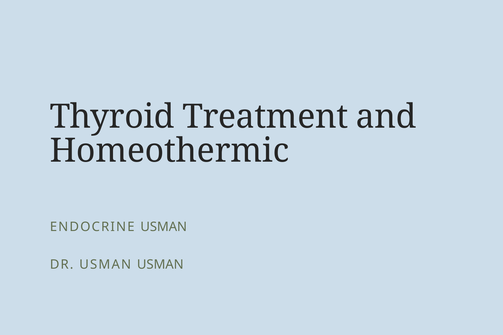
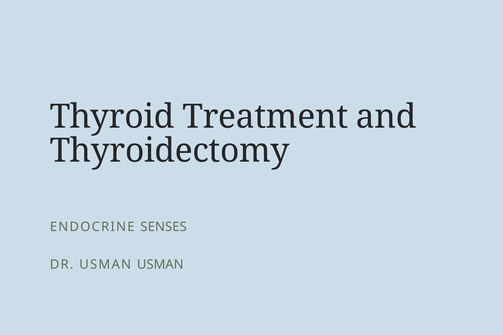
Homeothermic: Homeothermic -> Thyroidectomy
ENDOCRINE USMAN: USMAN -> SENSES
